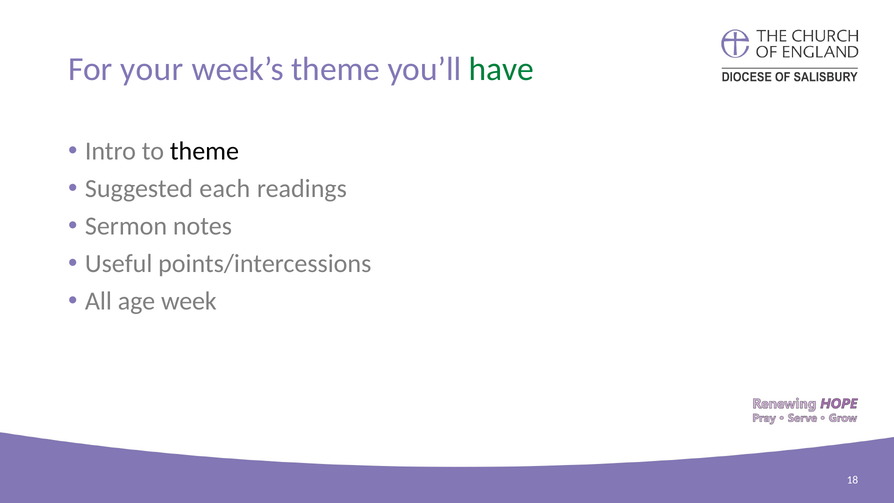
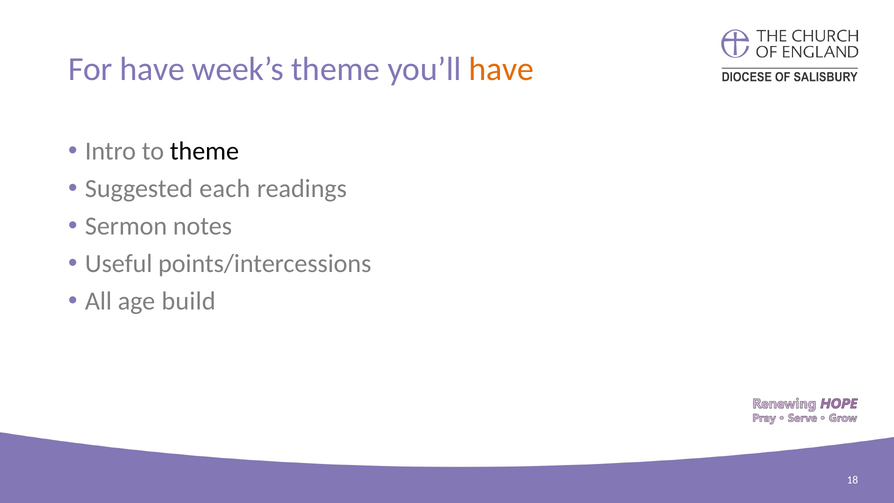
For your: your -> have
have at (501, 69) colour: green -> orange
week: week -> build
